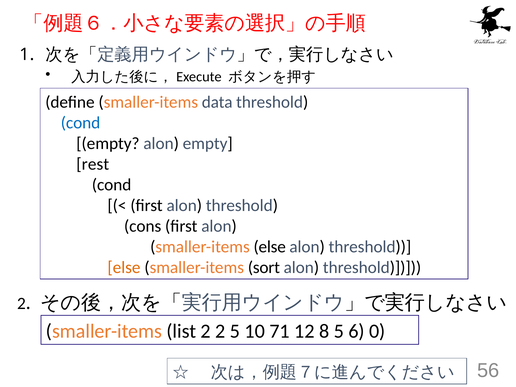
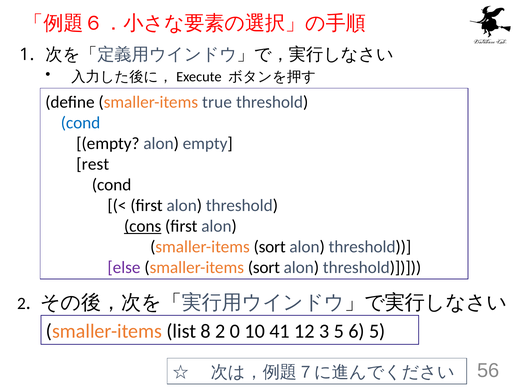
data: data -> true
cons underline: none -> present
else at (270, 247): else -> sort
else at (124, 267) colour: orange -> purple
list 2: 2 -> 8
2 5: 5 -> 0
71: 71 -> 41
8: 8 -> 3
6 0: 0 -> 5
